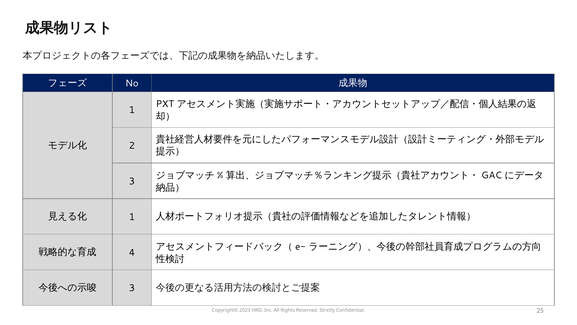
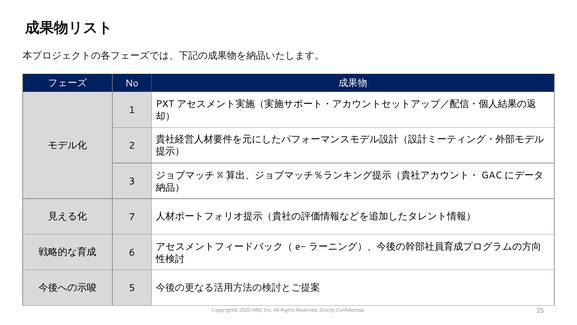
1 at (132, 217): 1 -> 7
4: 4 -> 6
3 at (132, 288): 3 -> 5
